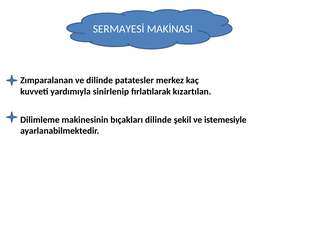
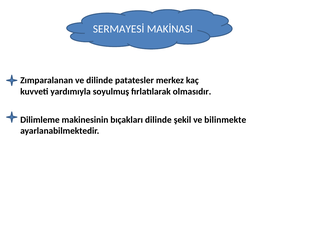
sinirlenip: sinirlenip -> soyulmuş
kızartılan: kızartılan -> olmasıdır
istemesiyle: istemesiyle -> bilinmekte
